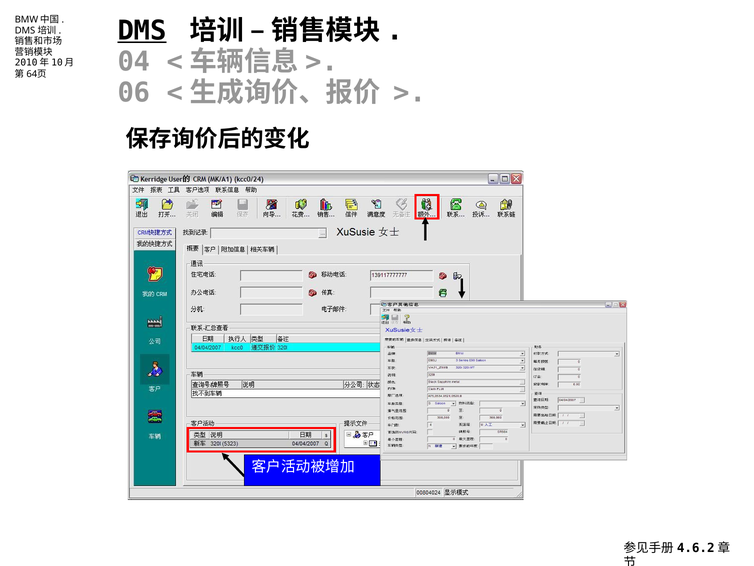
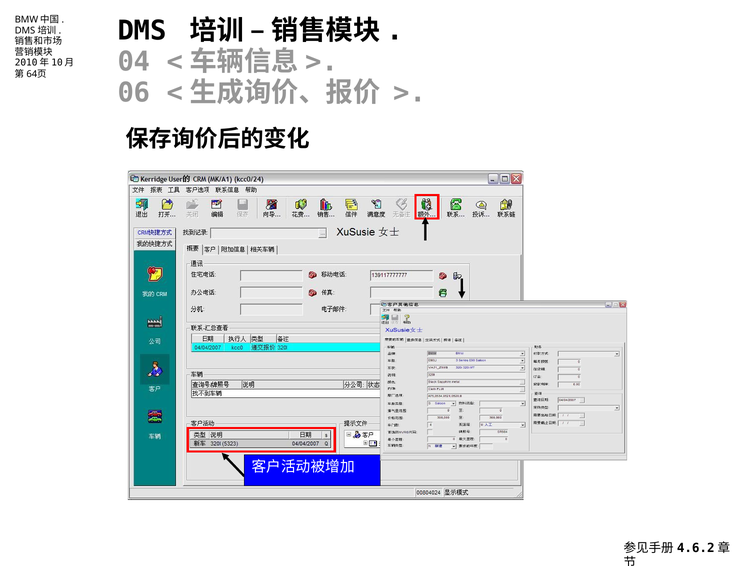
DMS underline: present -> none
